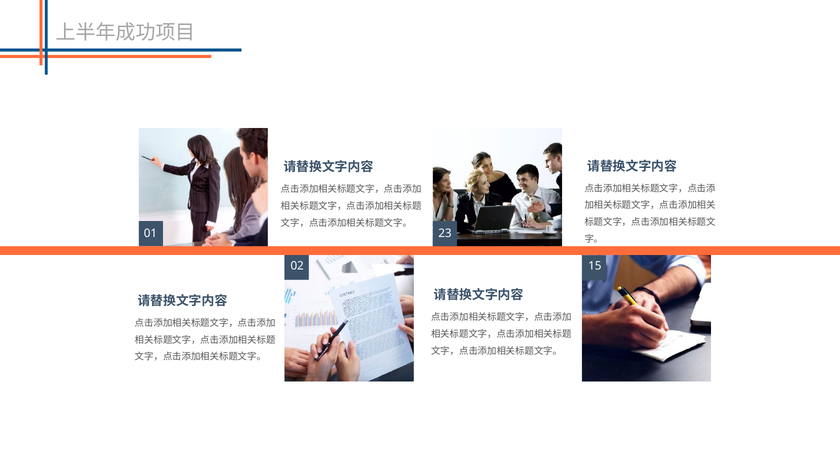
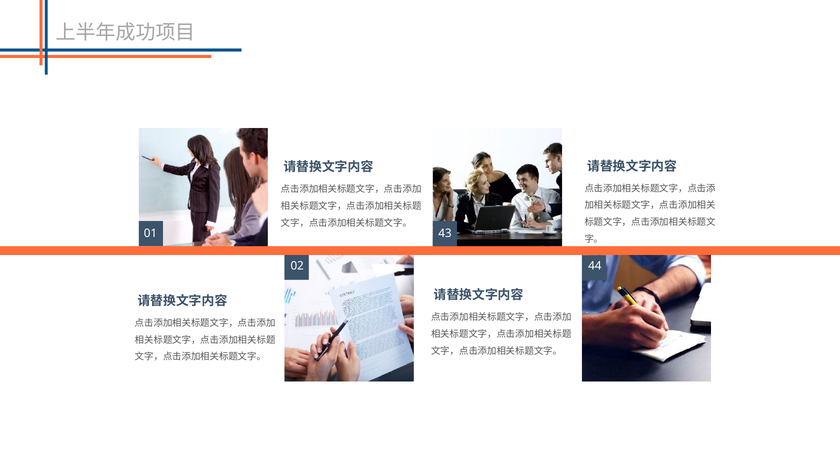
23: 23 -> 43
15: 15 -> 44
